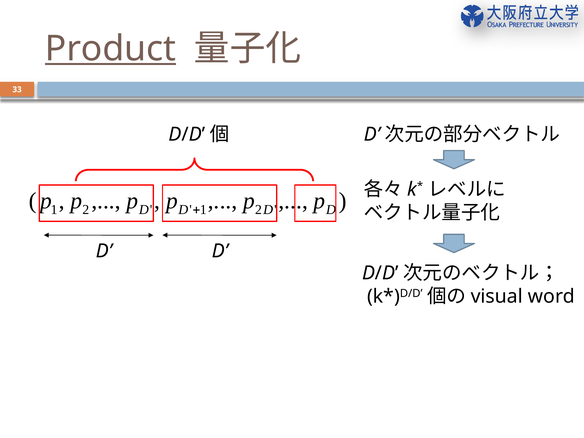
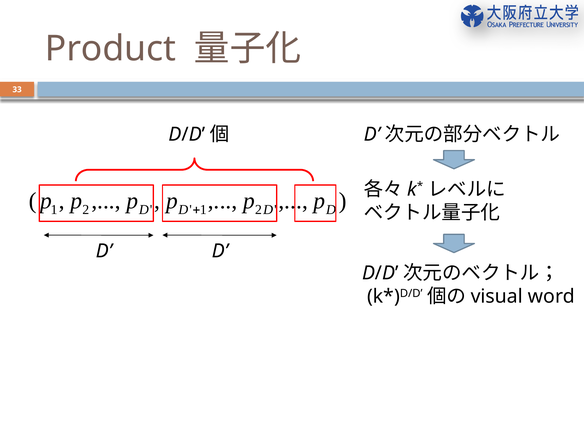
Product underline: present -> none
